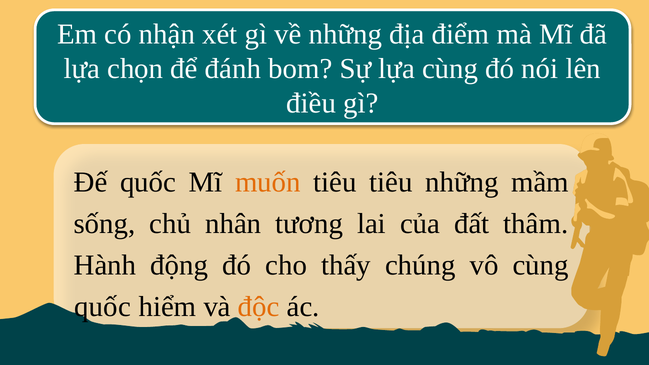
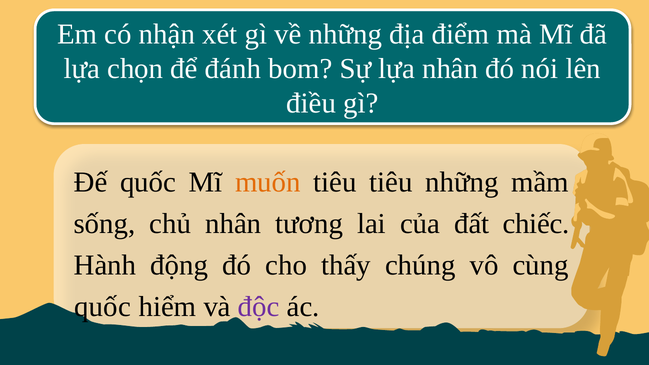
lựa cùng: cùng -> nhân
thâm: thâm -> chiếc
độc colour: orange -> purple
